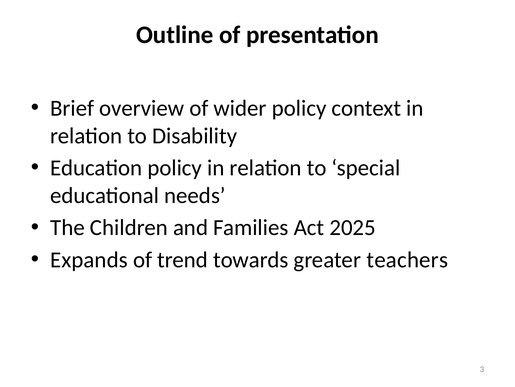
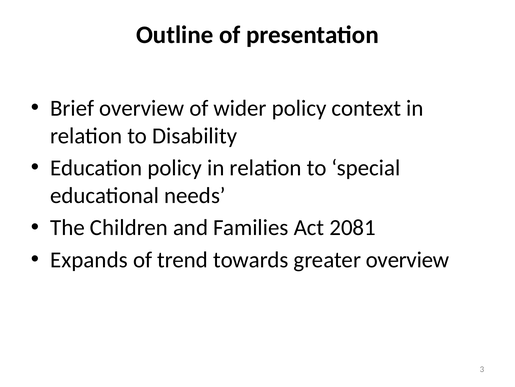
2025: 2025 -> 2081
greater teachers: teachers -> overview
